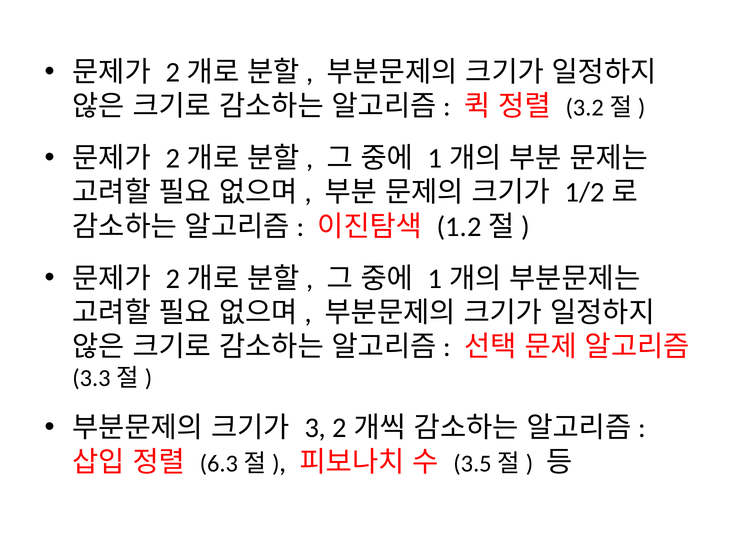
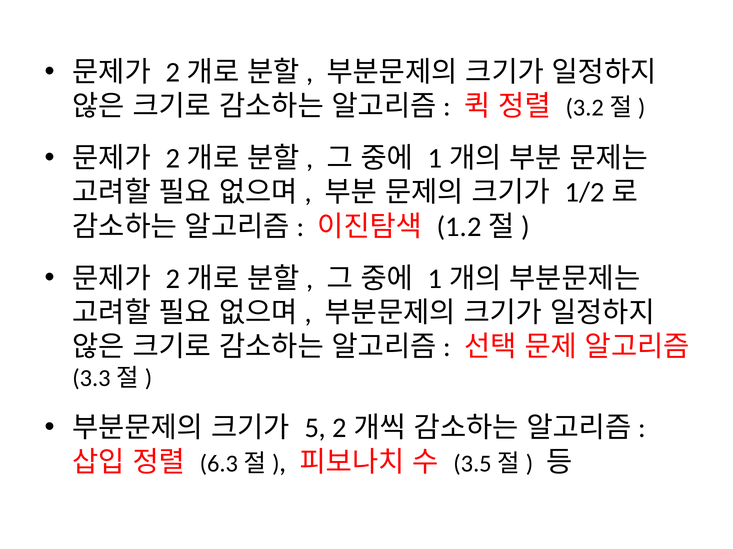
3: 3 -> 5
